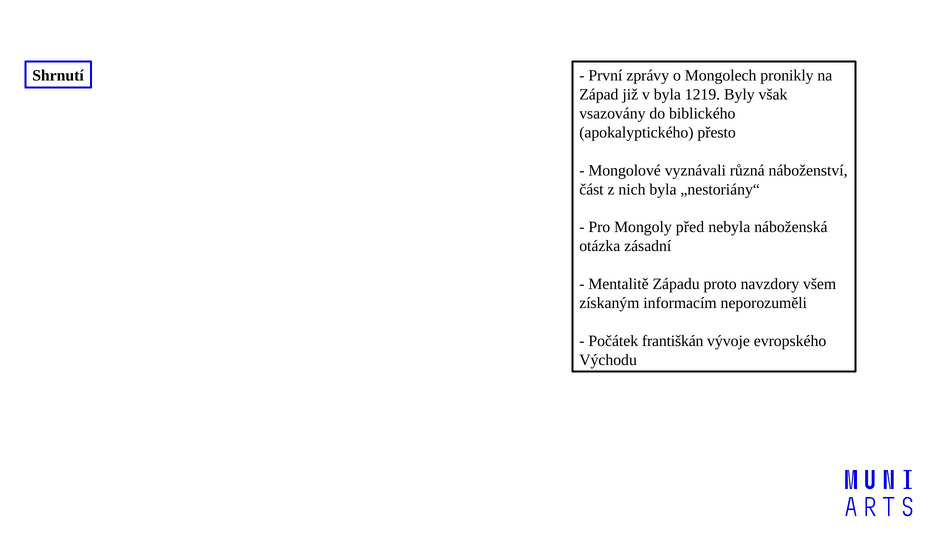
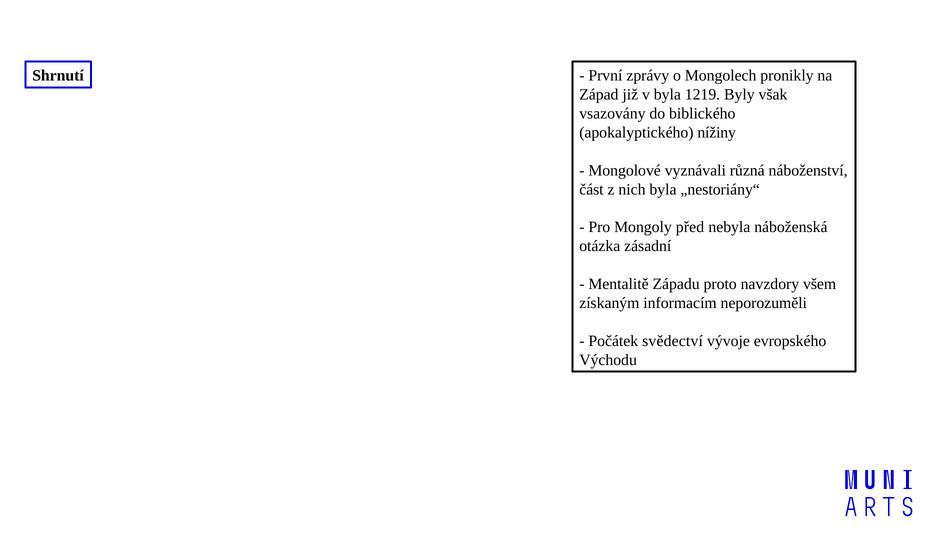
přesto: přesto -> nížiny
františkán: františkán -> svědectví
